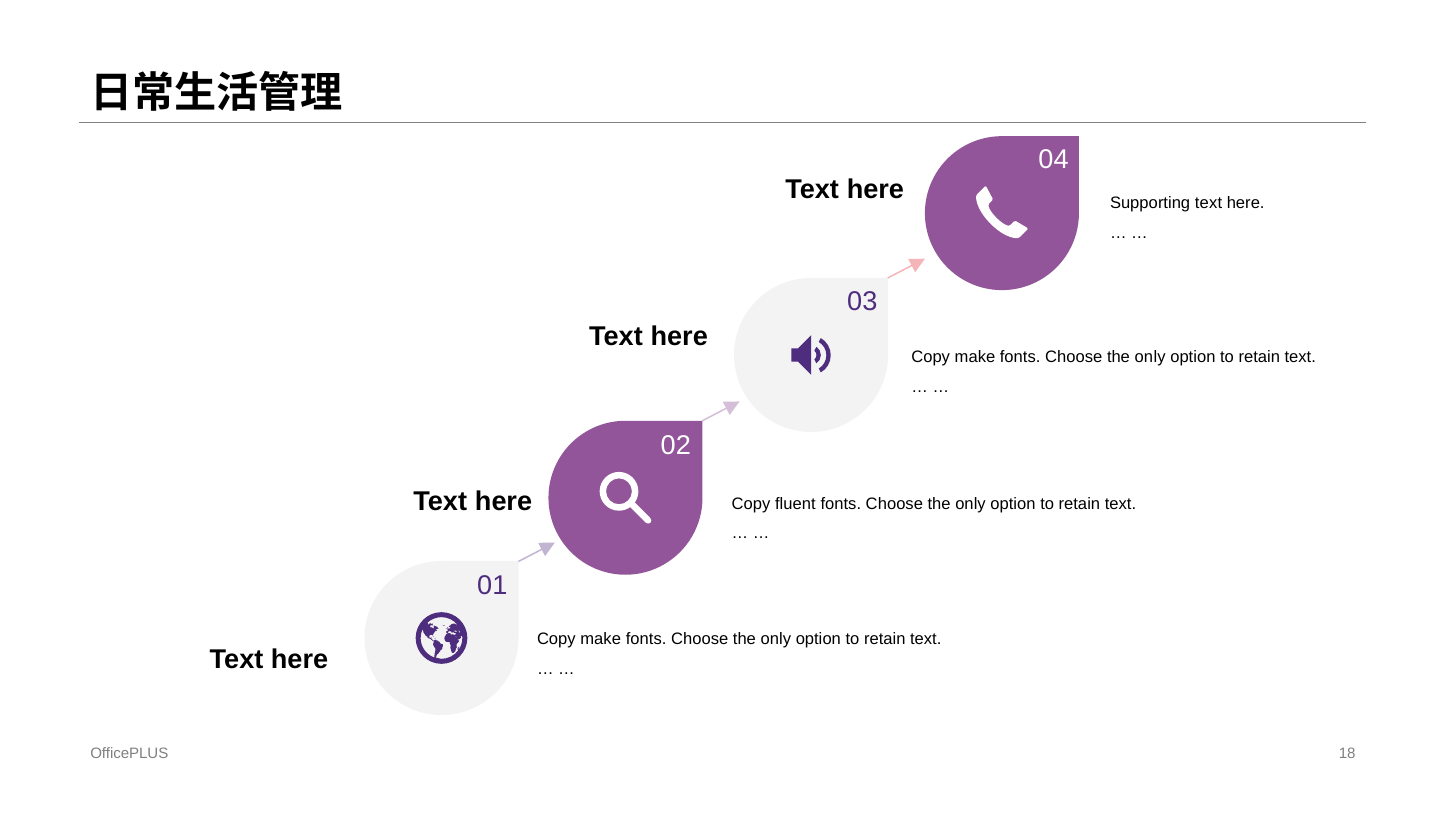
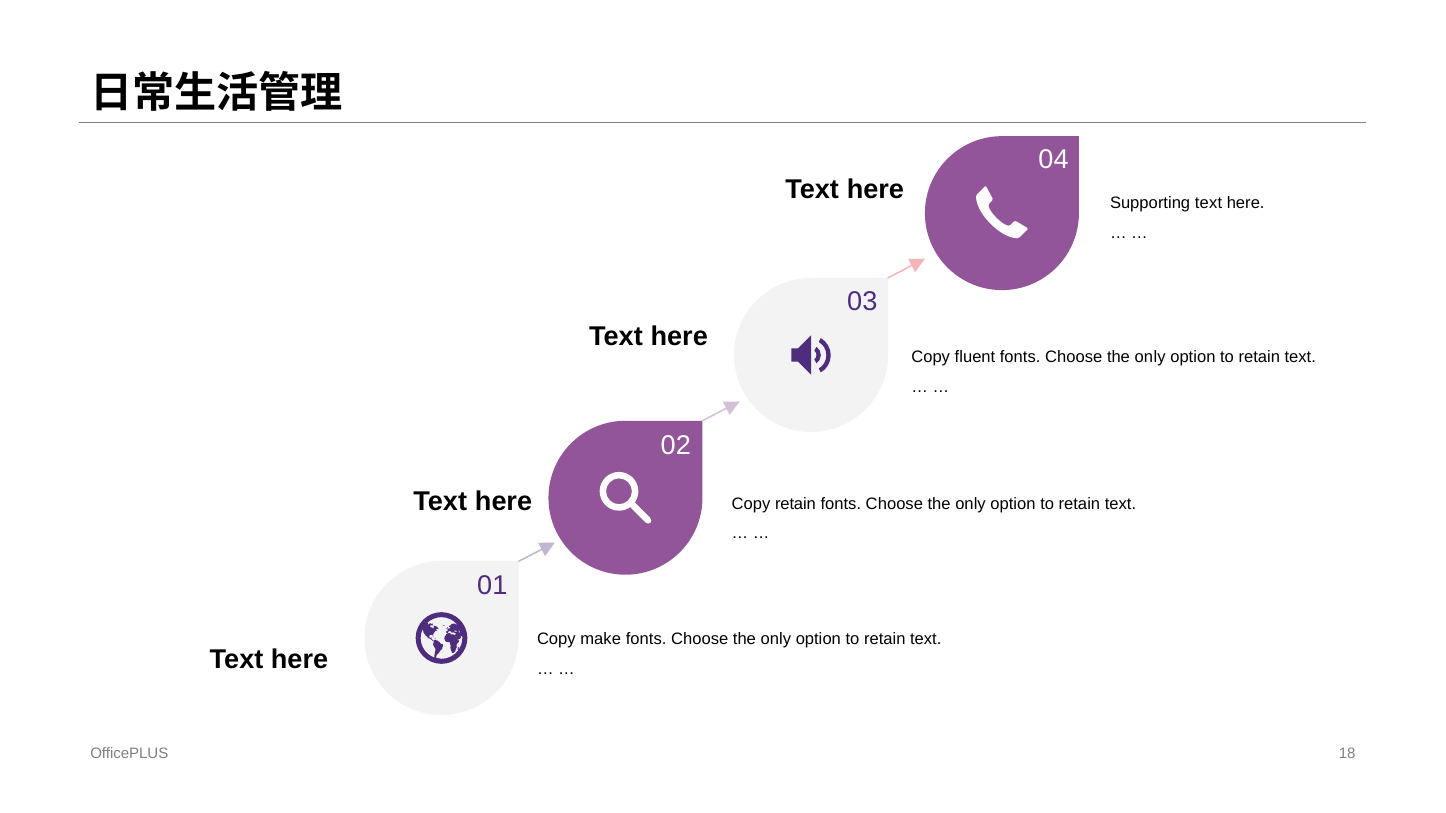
make at (975, 357): make -> fluent
Copy fluent: fluent -> retain
